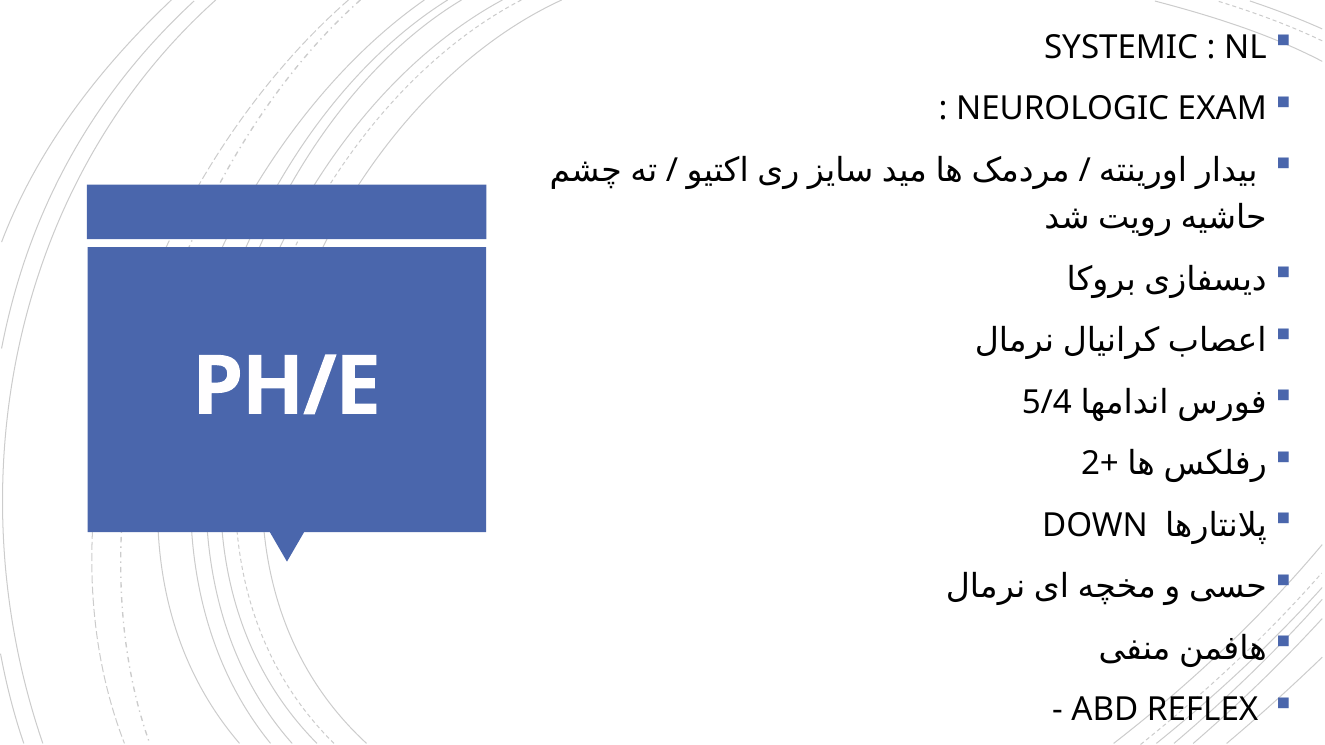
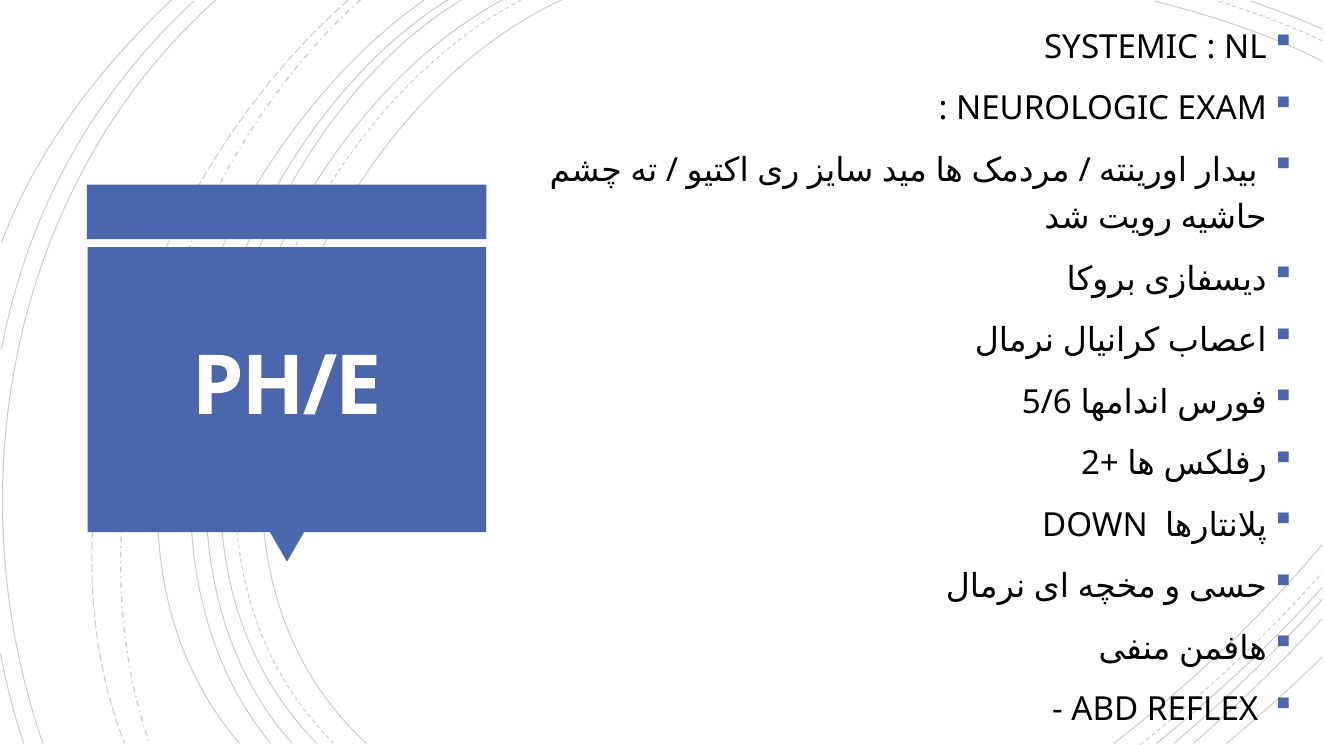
5/4: 5/4 -> 5/6
